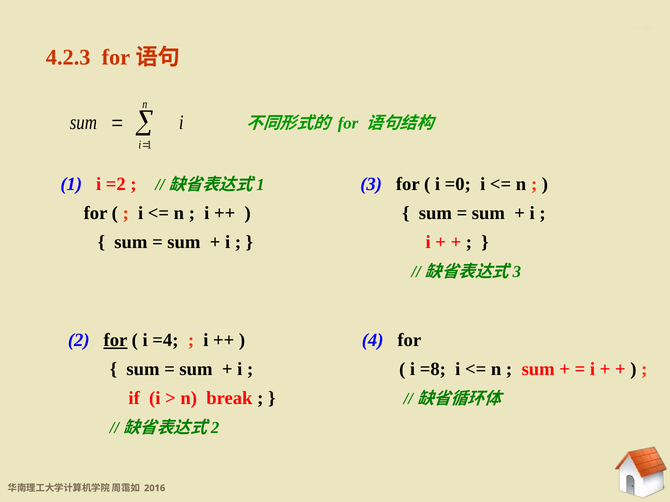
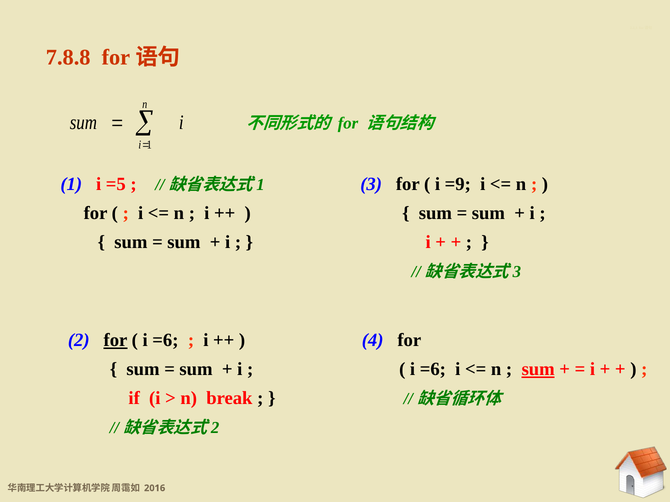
4.2.3: 4.2.3 -> 7.8.8
=2: =2 -> =5
=0: =0 -> =9
=4 at (165, 341): =4 -> =6
=8 at (433, 370): =8 -> =6
sum at (538, 370) underline: none -> present
